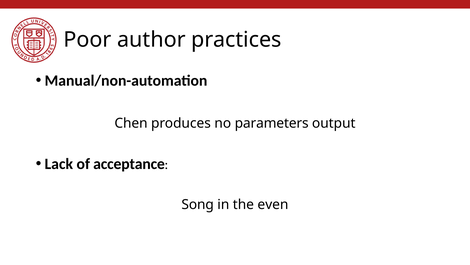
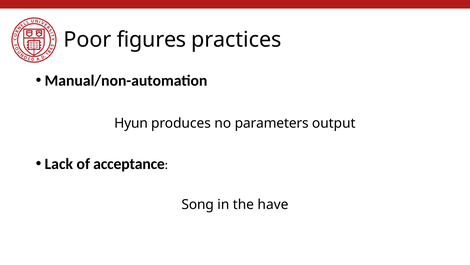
author: author -> figures
Chen: Chen -> Hyun
even: even -> have
